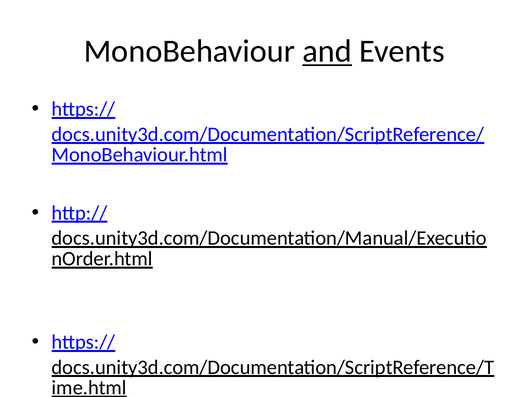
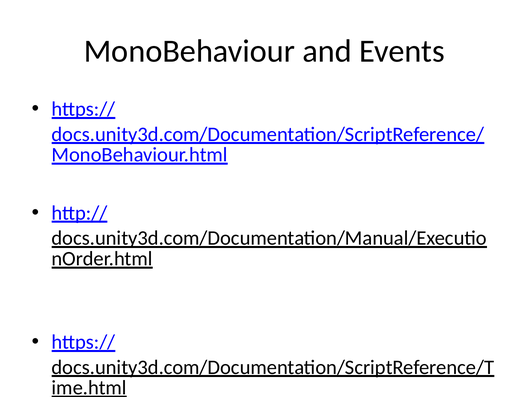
and underline: present -> none
